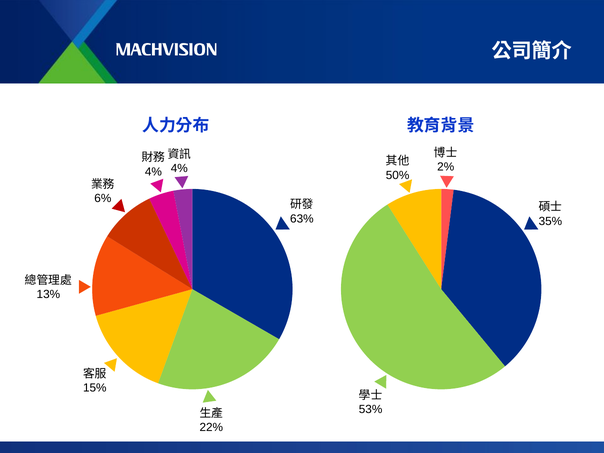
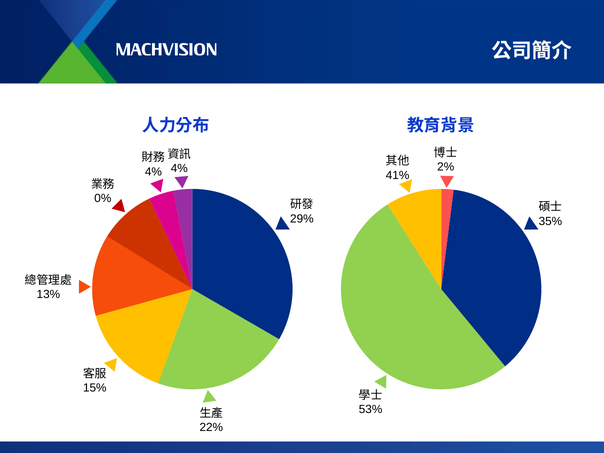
50%: 50% -> 41%
6%: 6% -> 0%
63%: 63% -> 29%
